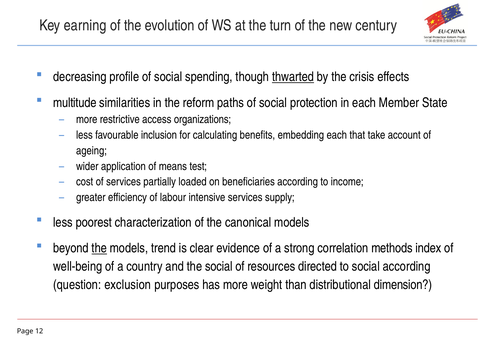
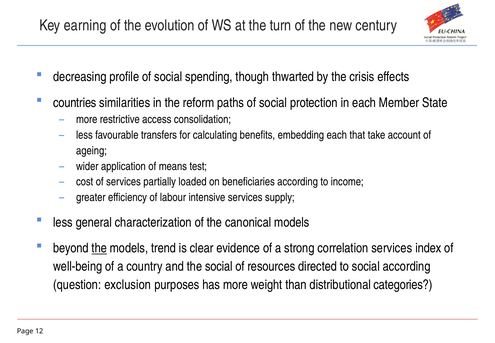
thwarted underline: present -> none
multitude: multitude -> countries
organizations: organizations -> consolidation
inclusion: inclusion -> transfers
poorest: poorest -> general
correlation methods: methods -> services
dimension: dimension -> categories
